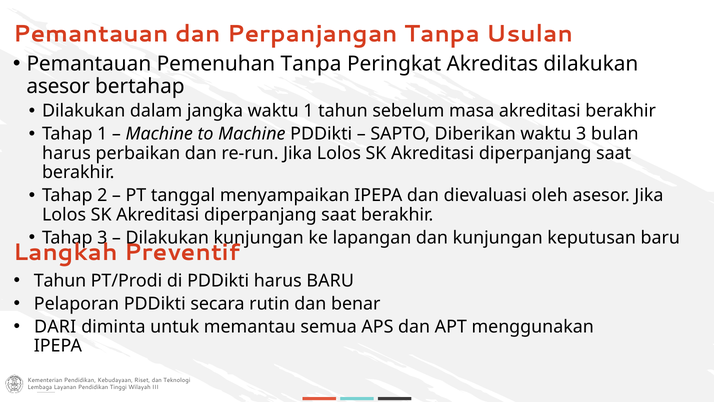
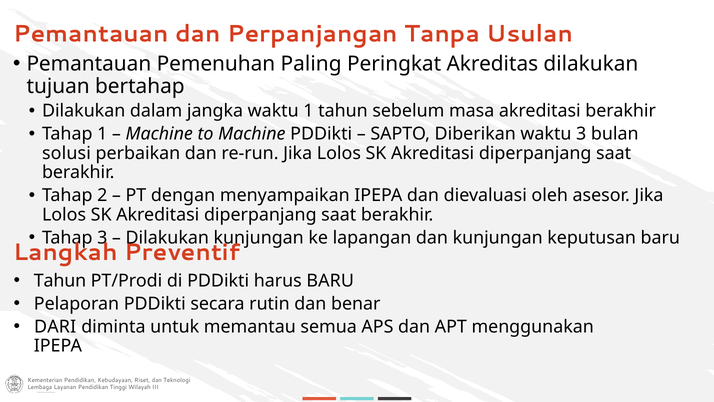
Pemenuhan Tanpa: Tanpa -> Paling
asesor at (58, 86): asesor -> tujuan
harus at (66, 153): harus -> solusi
tanggal: tanggal -> dengan
